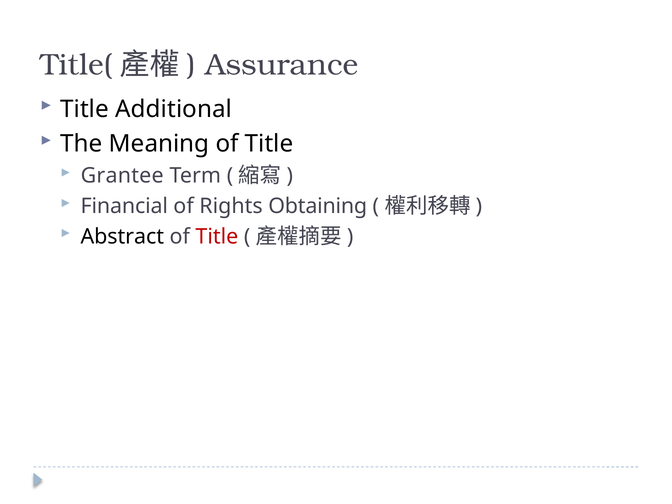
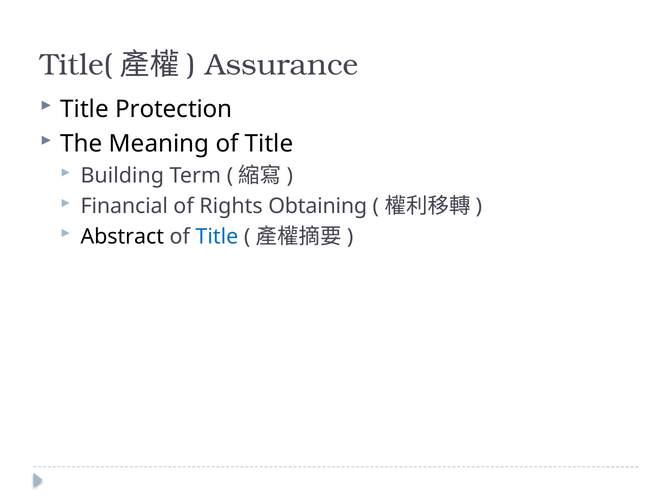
Additional: Additional -> Protection
Grantee: Grantee -> Building
Title at (217, 237) colour: red -> blue
